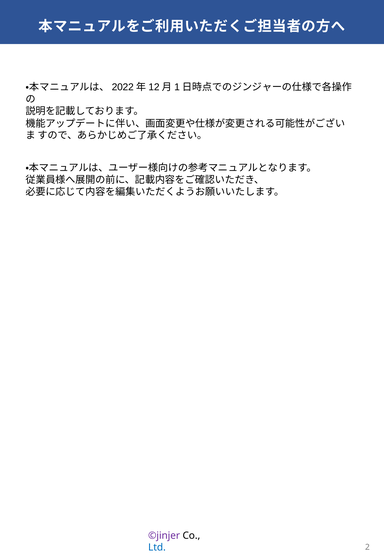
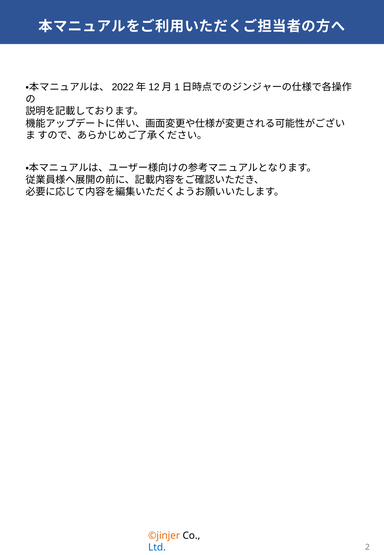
©jinjer colour: purple -> orange
